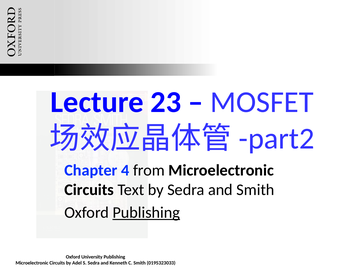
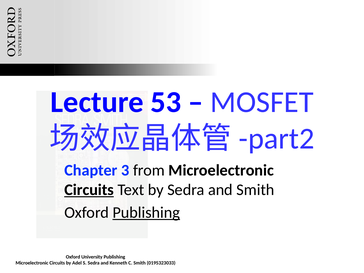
23: 23 -> 53
4: 4 -> 3
Circuits at (89, 190) underline: none -> present
